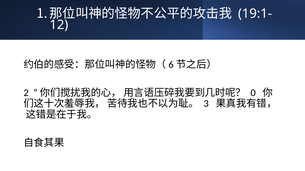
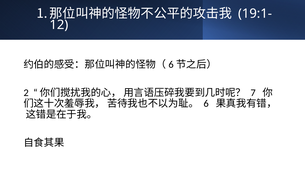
0: 0 -> 7
3: 3 -> 6
